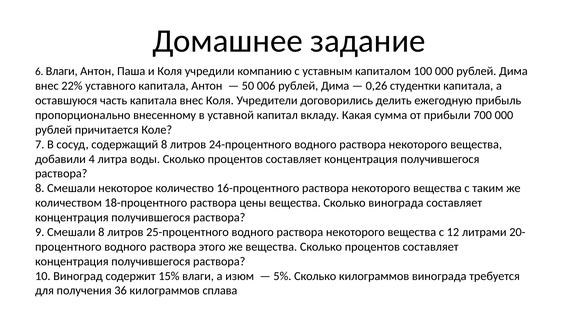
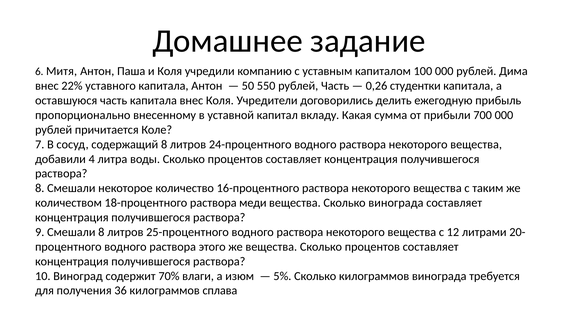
6 Влаги: Влаги -> Митя
006: 006 -> 550
Дима at (335, 86): Дима -> Часть
цены: цены -> меди
15%: 15% -> 70%
